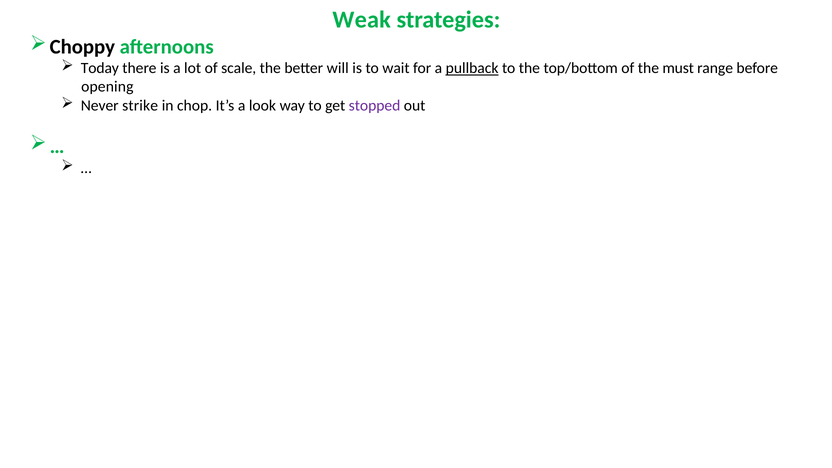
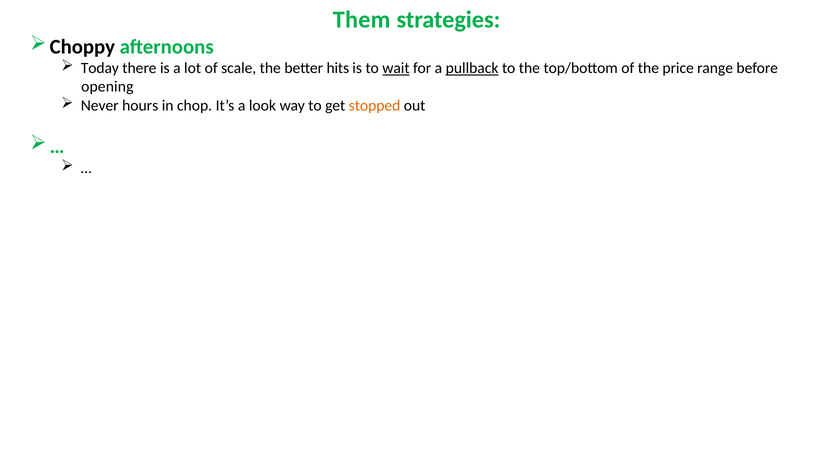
Weak: Weak -> Them
will: will -> hits
wait underline: none -> present
must: must -> price
strike: strike -> hours
stopped colour: purple -> orange
